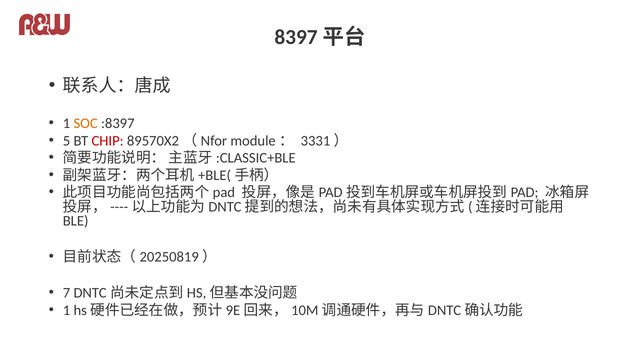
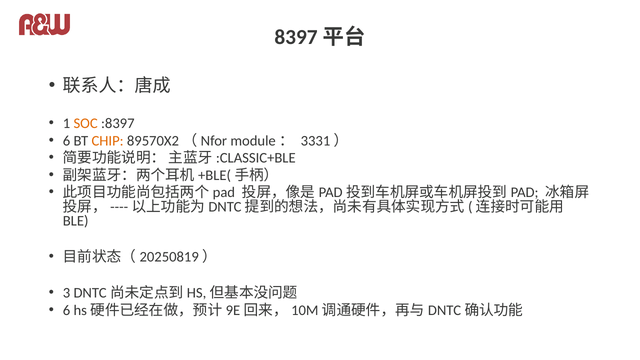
5 at (67, 141): 5 -> 6
CHIP colour: red -> orange
7: 7 -> 3
1 at (67, 310): 1 -> 6
